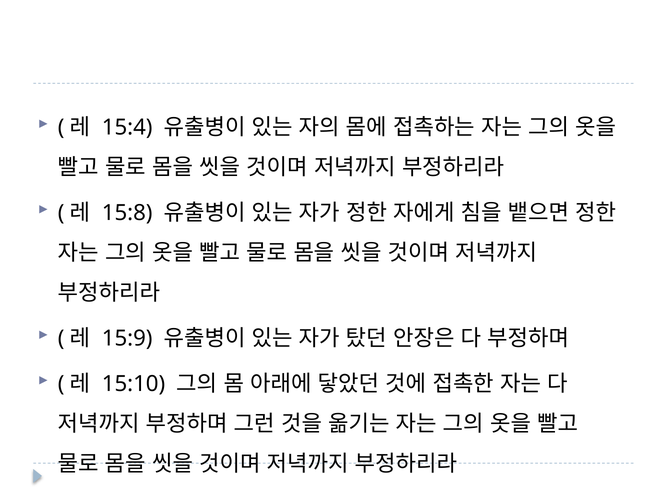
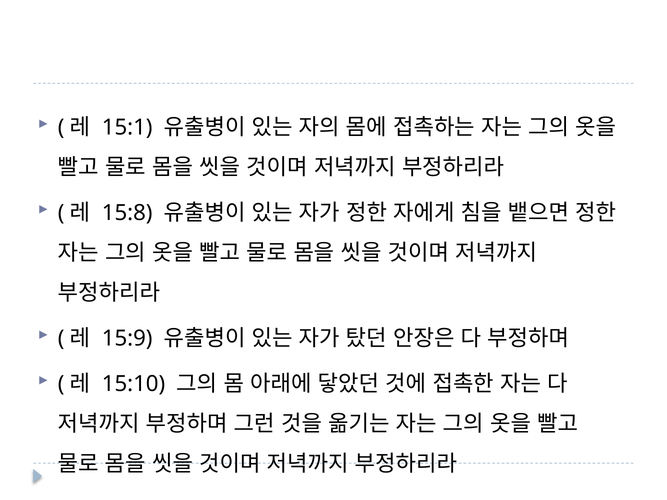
15:4: 15:4 -> 15:1
